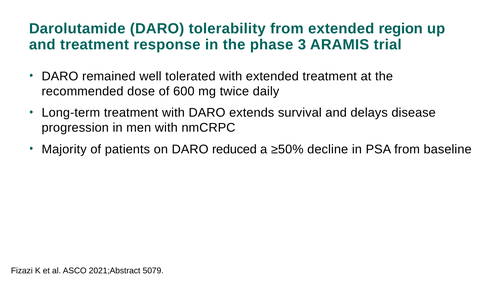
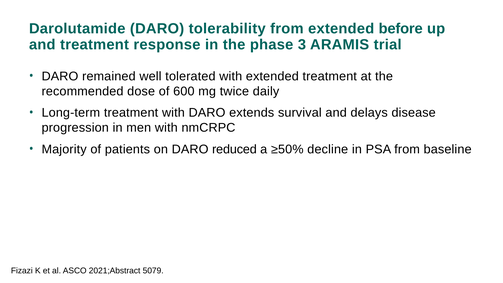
region: region -> before
